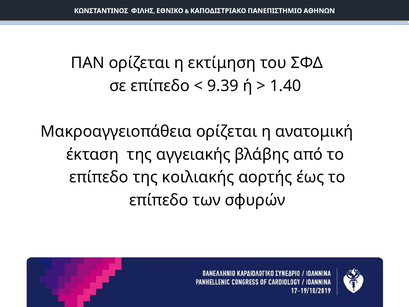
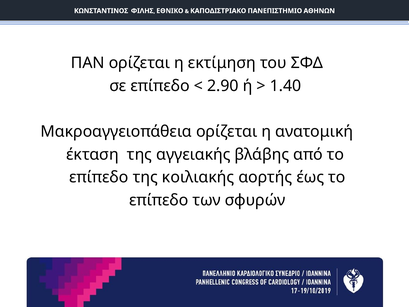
9.39: 9.39 -> 2.90
